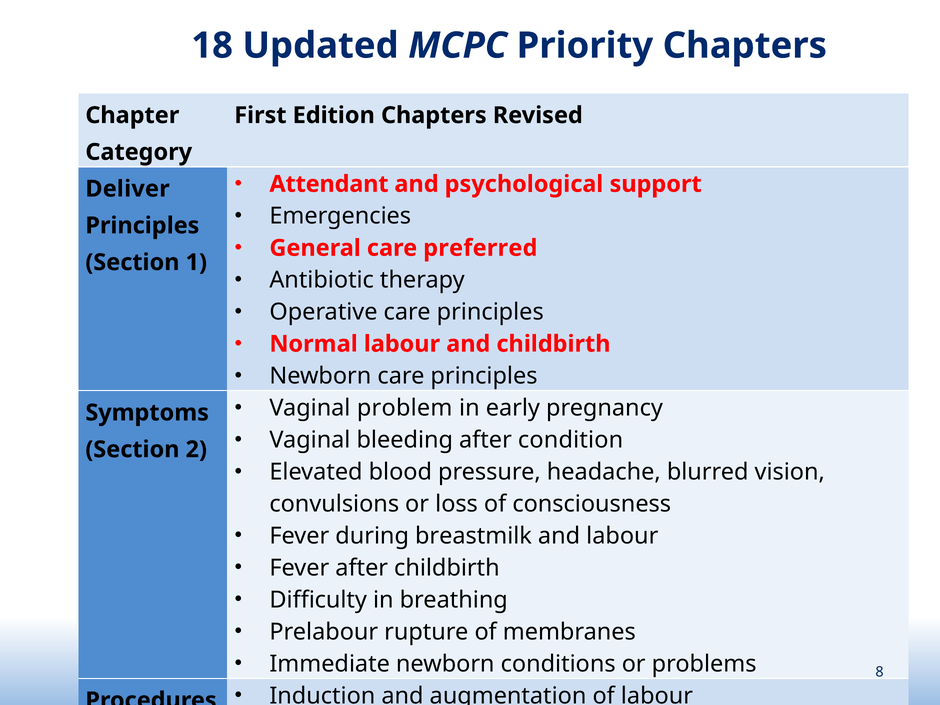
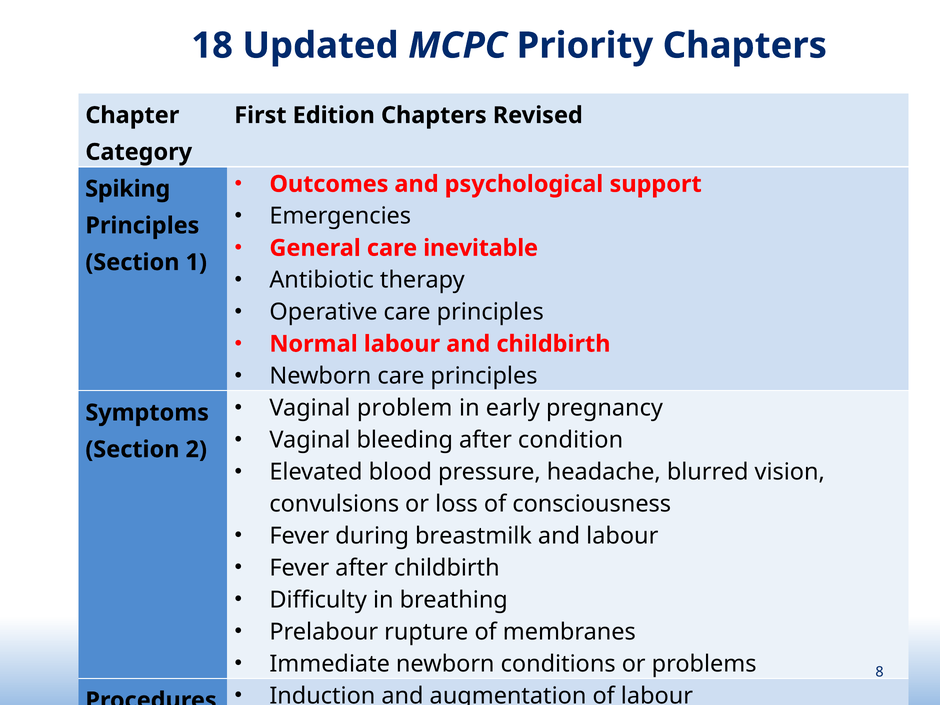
Attendant: Attendant -> Outcomes
Deliver: Deliver -> Spiking
preferred: preferred -> inevitable
